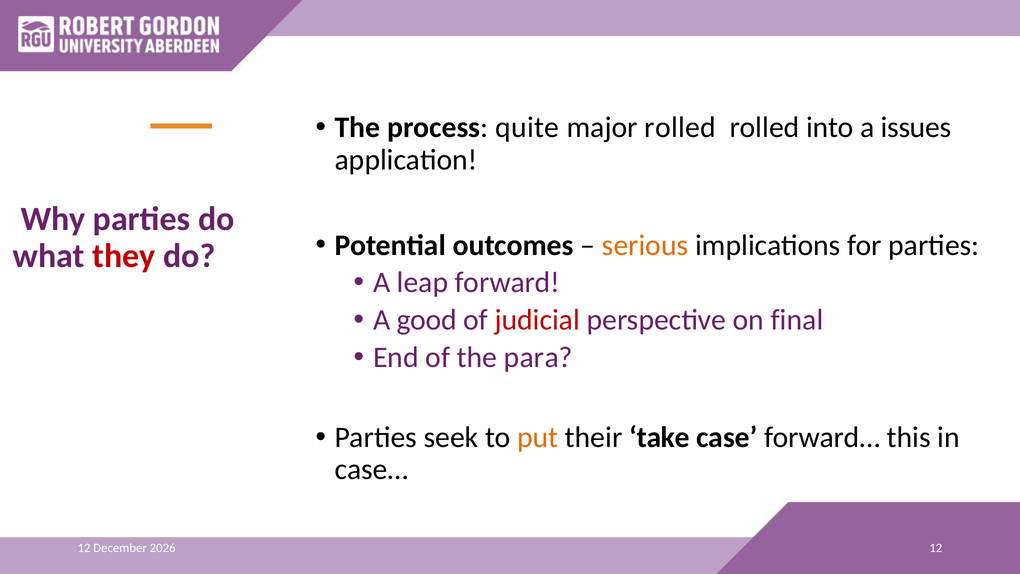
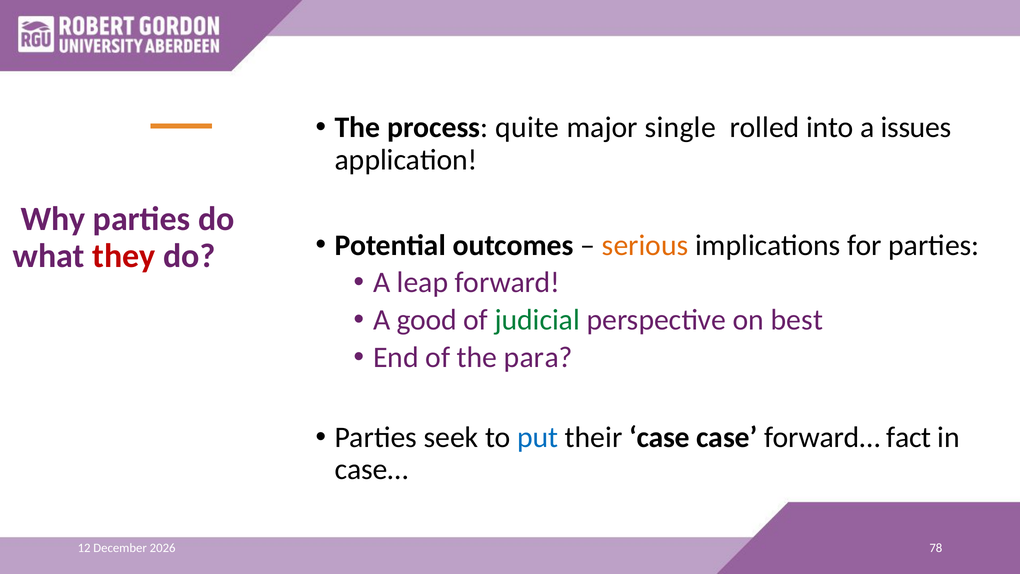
major rolled: rolled -> single
judicial colour: red -> green
final: final -> best
put colour: orange -> blue
their take: take -> case
this: this -> fact
12 at (936, 548): 12 -> 78
